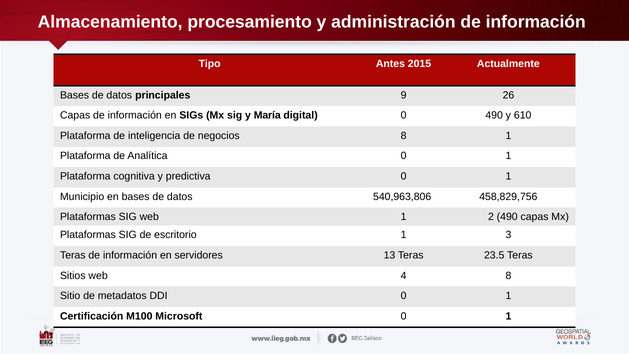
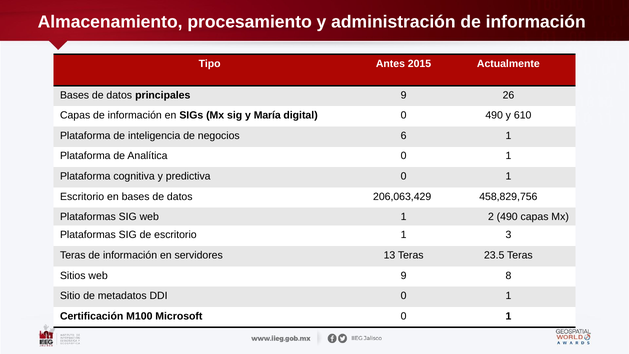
negocios 8: 8 -> 6
Municipio at (82, 197): Municipio -> Escritorio
540,963,806: 540,963,806 -> 206,063,429
web 4: 4 -> 9
